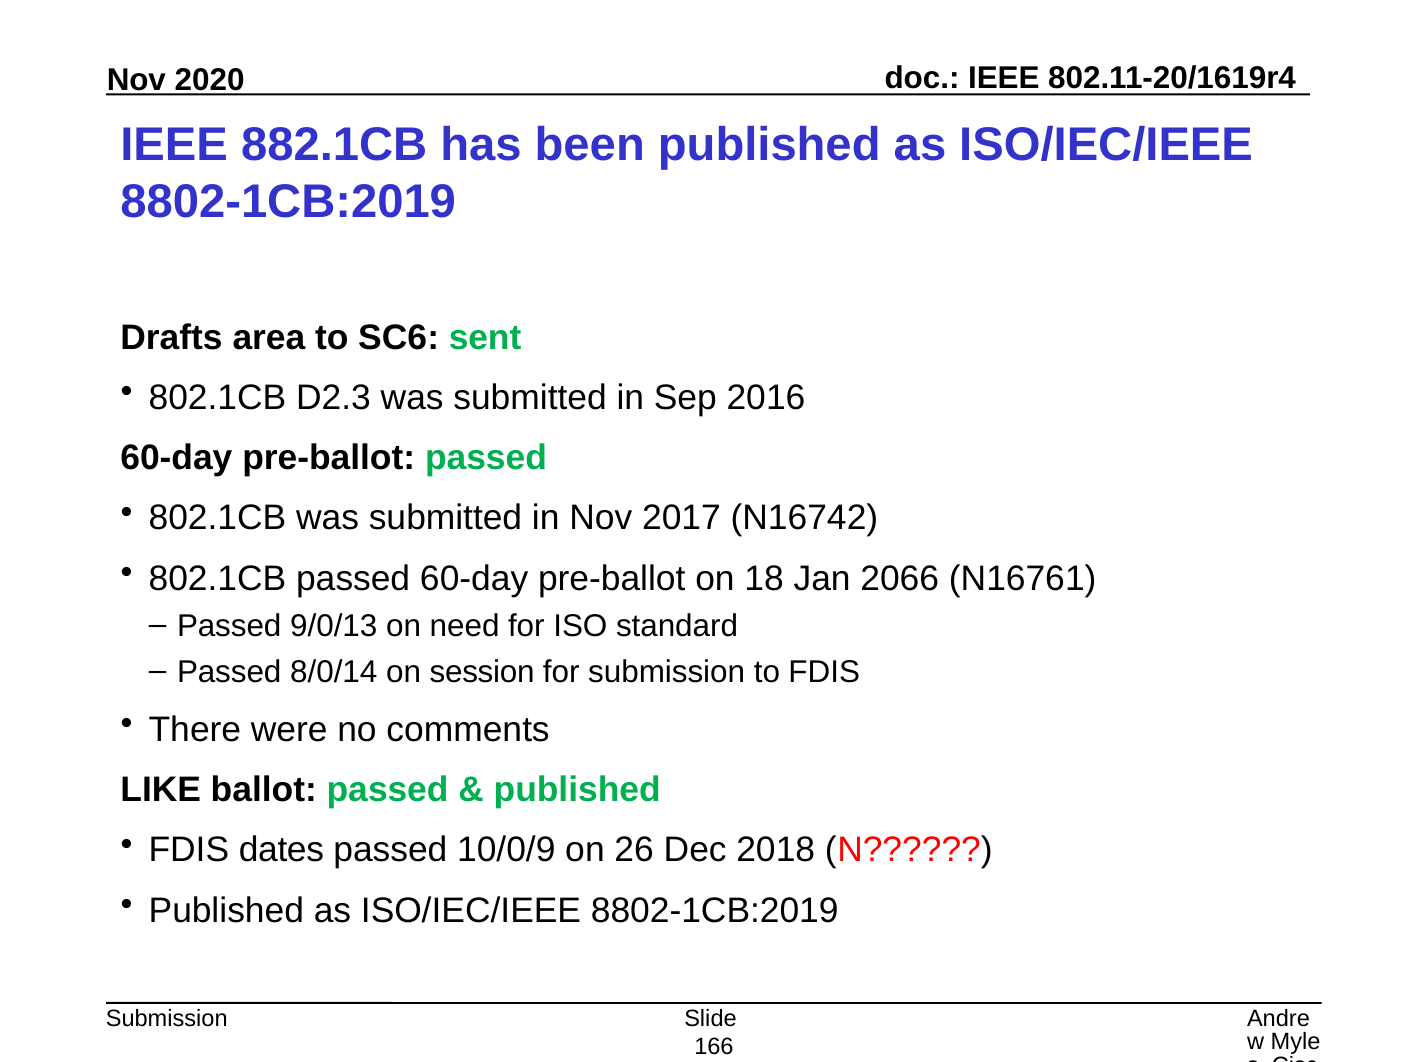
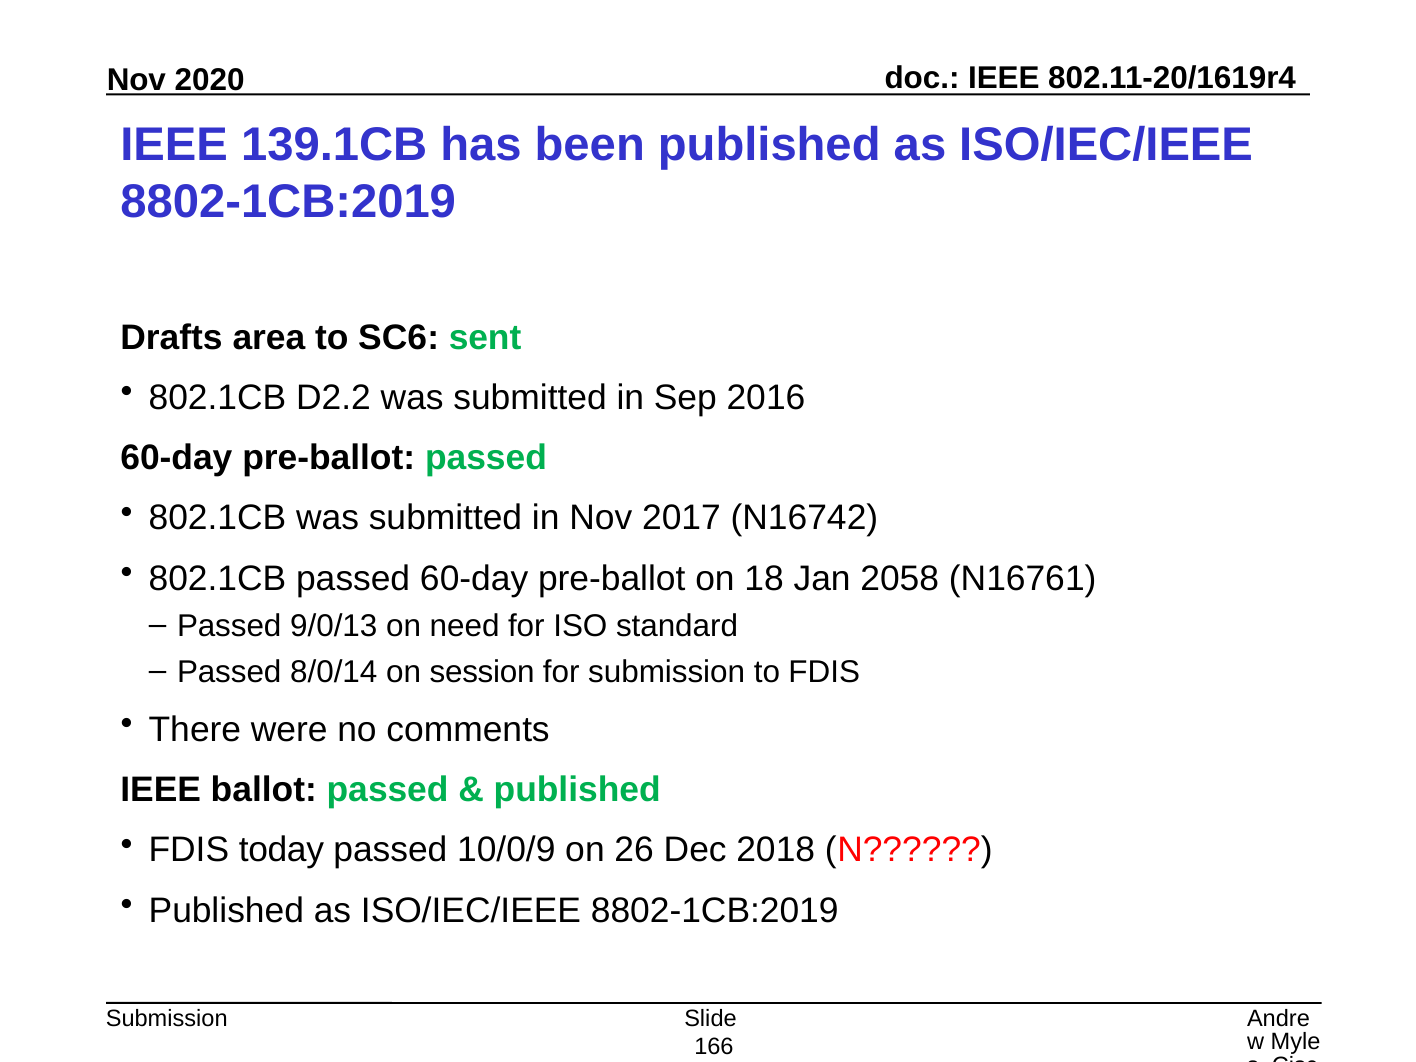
882.1CB: 882.1CB -> 139.1CB
D2.3: D2.3 -> D2.2
2066: 2066 -> 2058
LIKE at (161, 790): LIKE -> IEEE
dates: dates -> today
